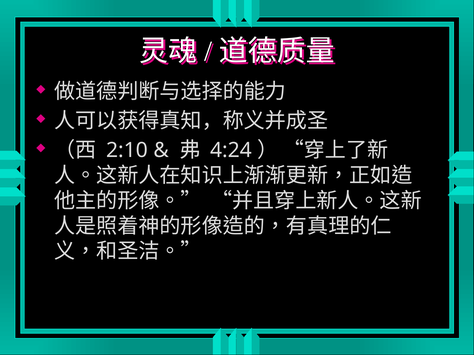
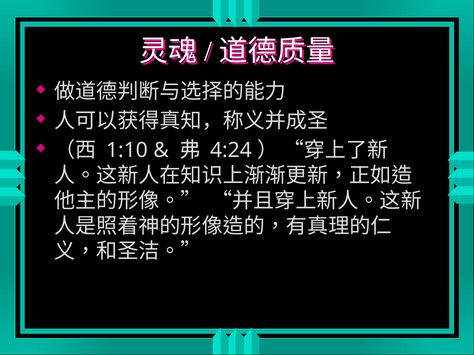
2:10: 2:10 -> 1:10
